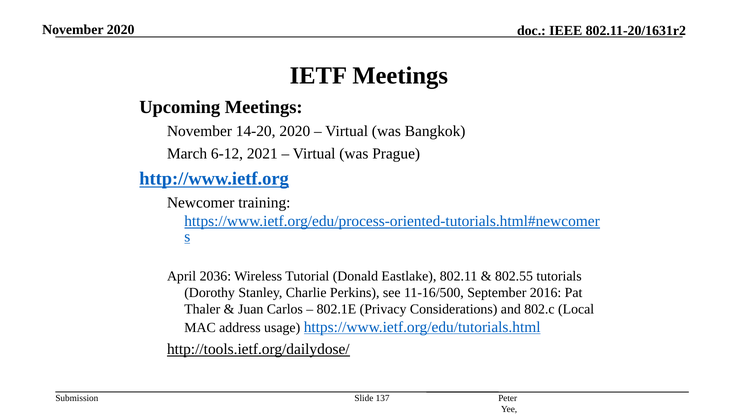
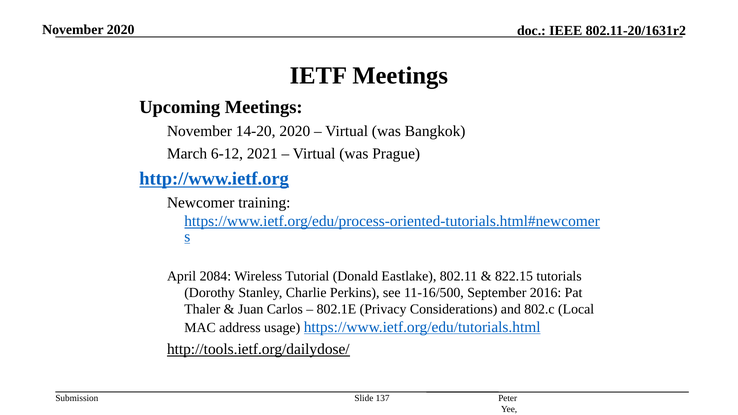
2036: 2036 -> 2084
802.55: 802.55 -> 822.15
